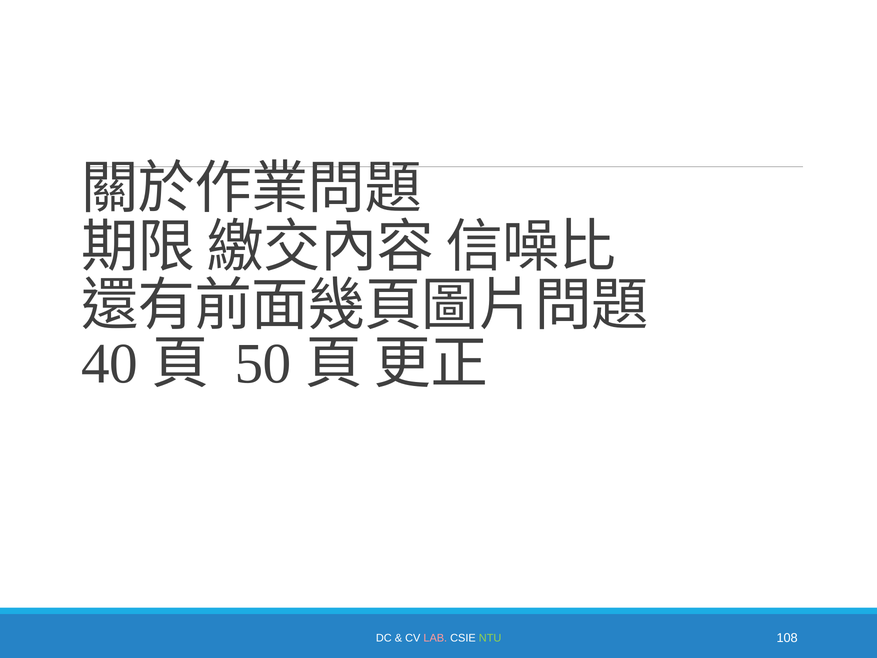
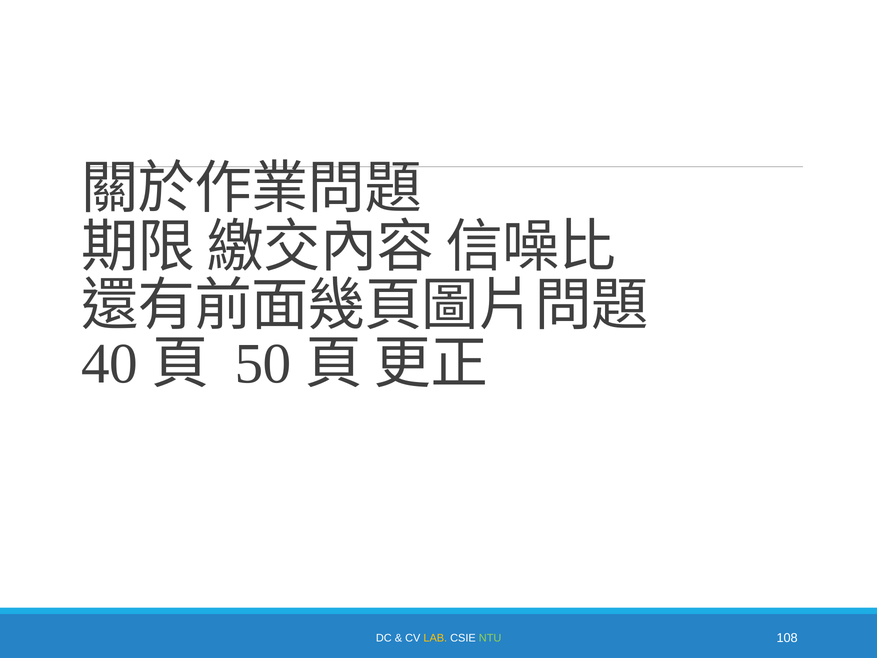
LAB colour: pink -> yellow
